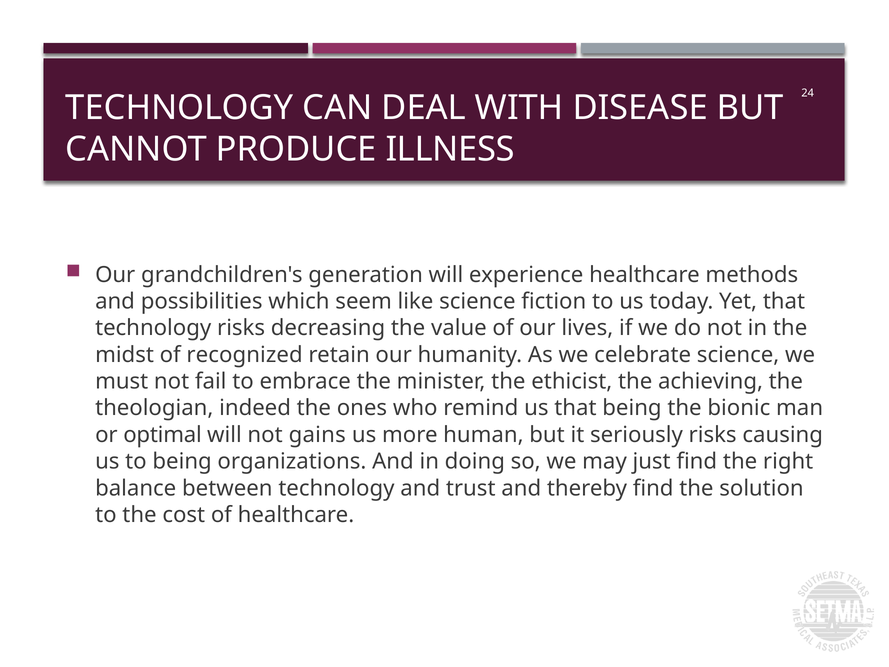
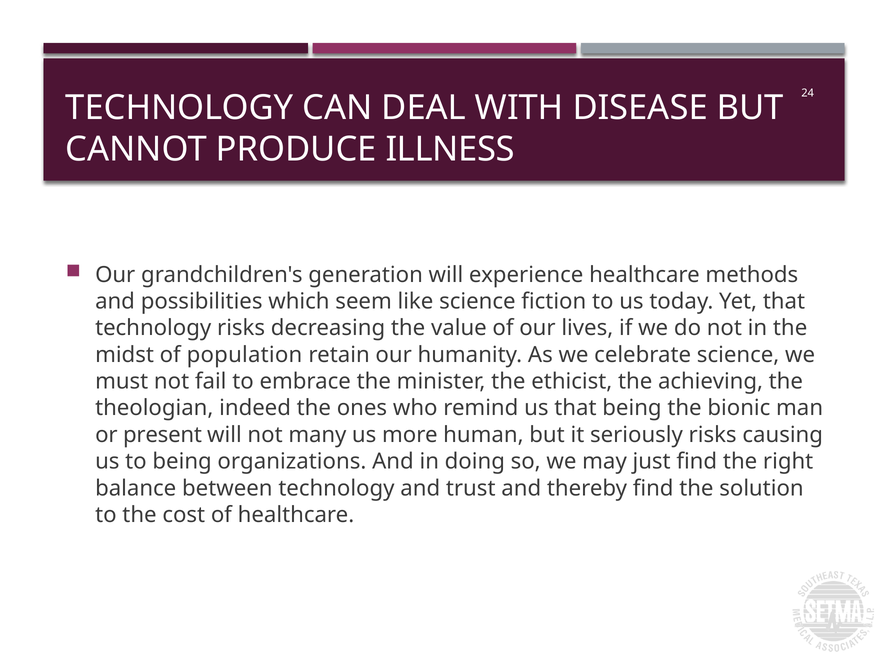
recognized: recognized -> population
optimal: optimal -> present
gains: gains -> many
